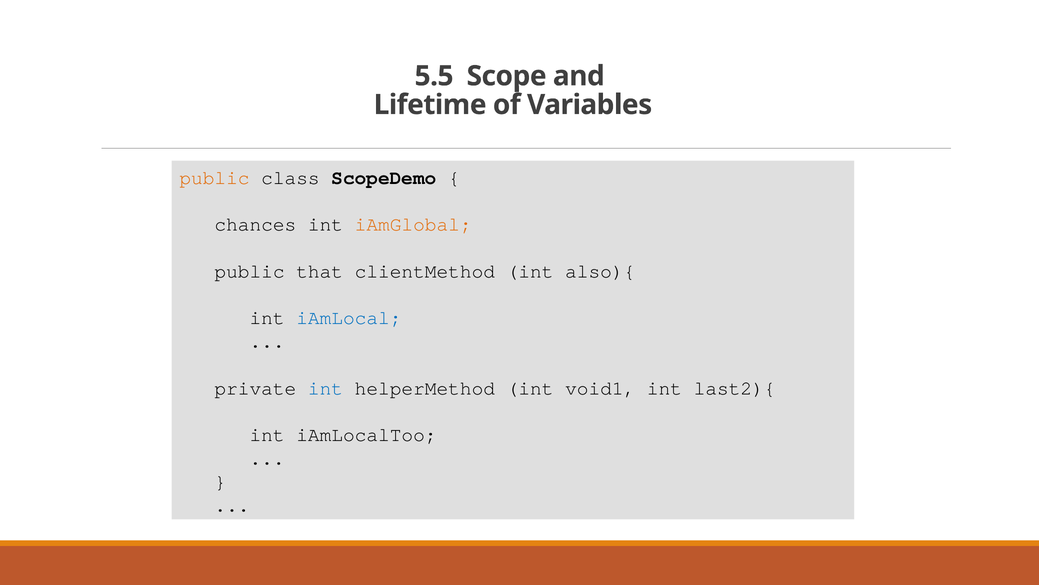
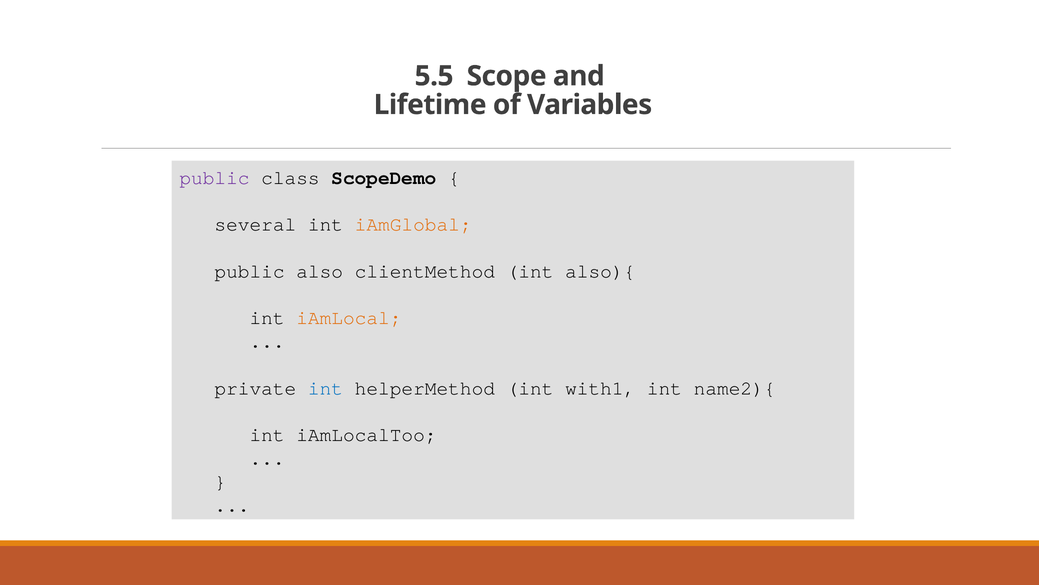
public at (214, 177) colour: orange -> purple
chances: chances -> several
that: that -> also
iAmLocal colour: blue -> orange
void1: void1 -> with1
last2){: last2){ -> name2){
